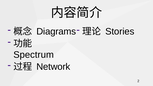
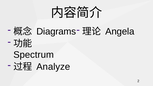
Stories: Stories -> Angela
Network: Network -> Analyze
